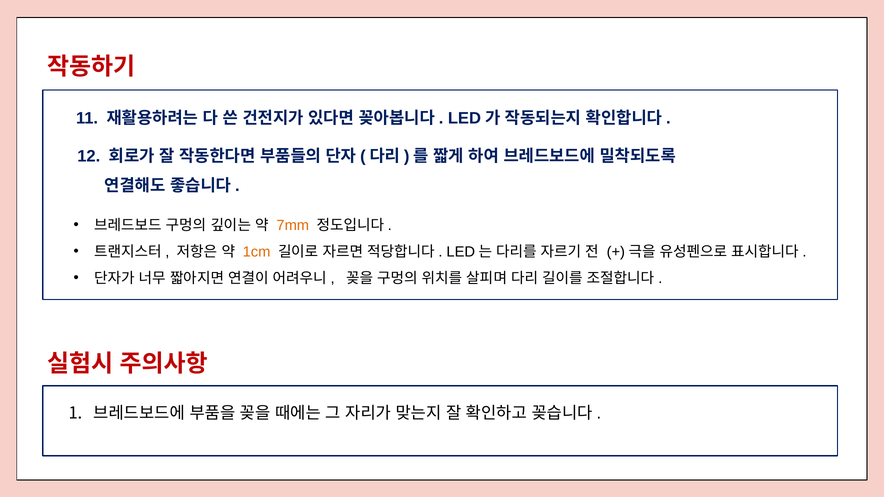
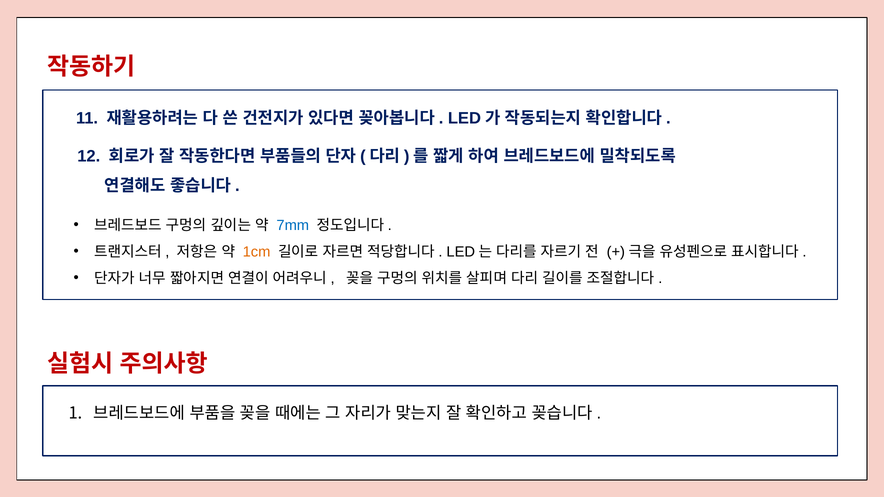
7mm colour: orange -> blue
